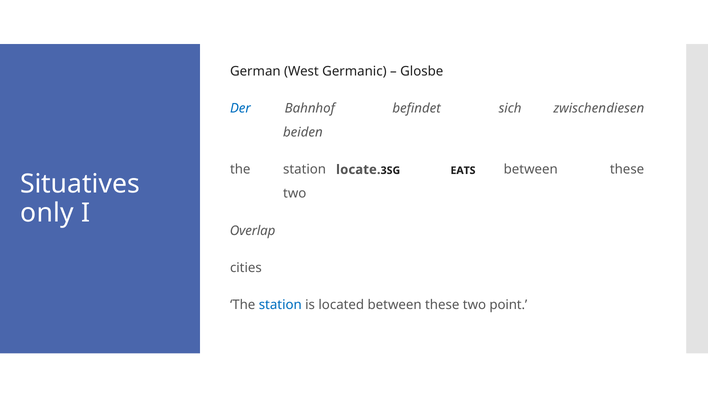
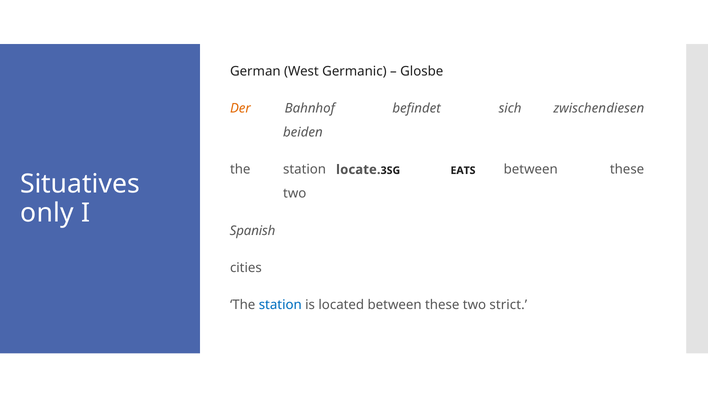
Der colour: blue -> orange
Overlap: Overlap -> Spanish
point: point -> strict
